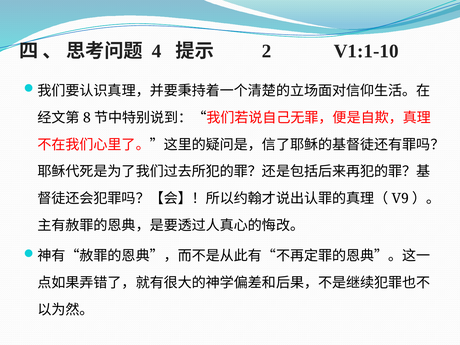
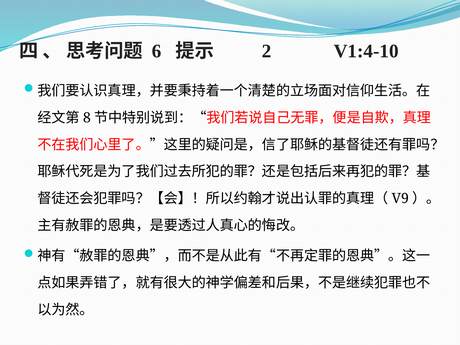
4: 4 -> 6
V1:1-10: V1:1-10 -> V1:4-10
